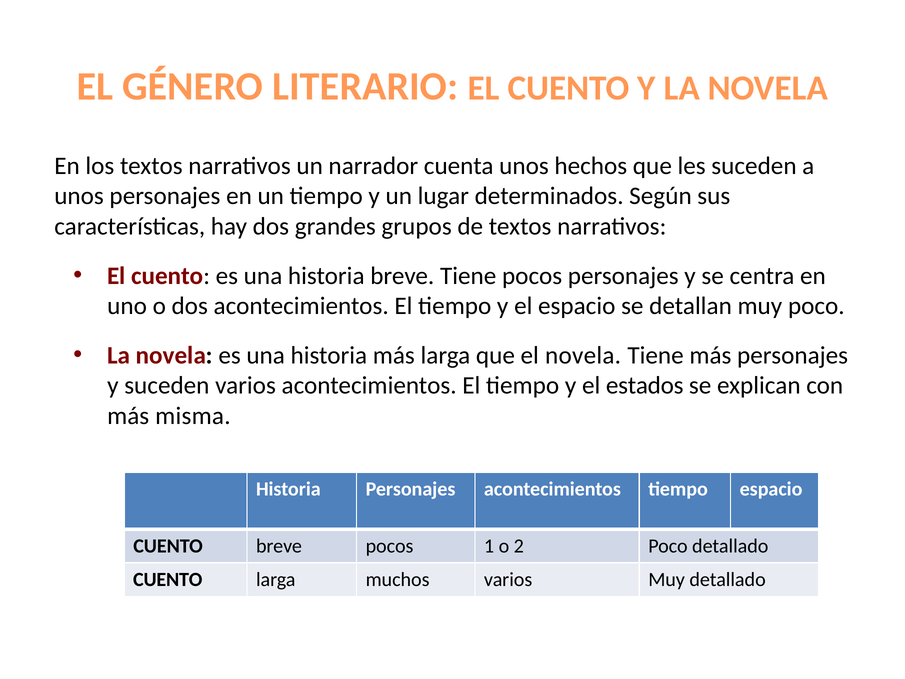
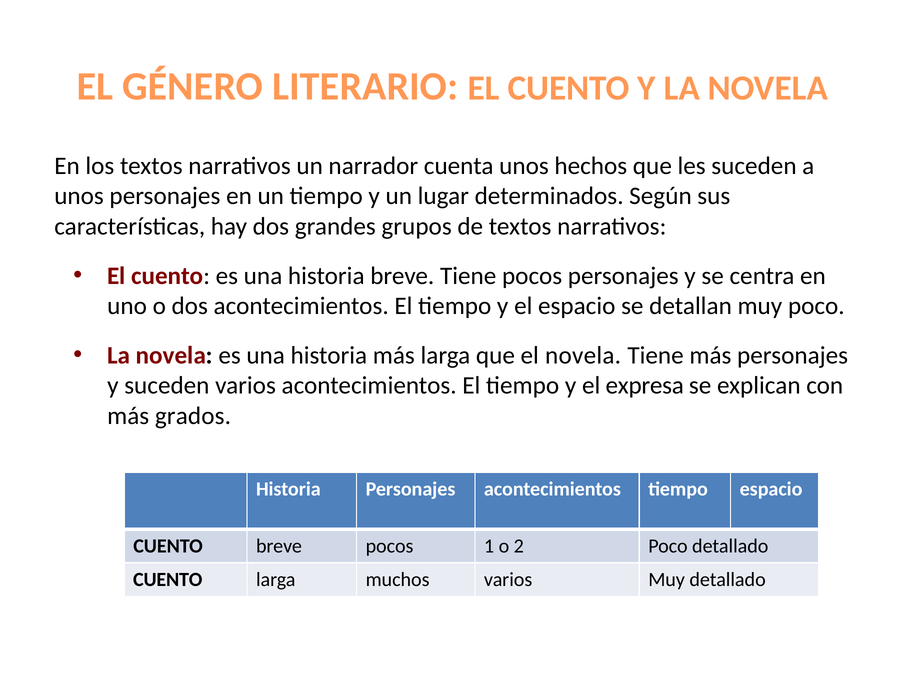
estados: estados -> expresa
misma: misma -> grados
